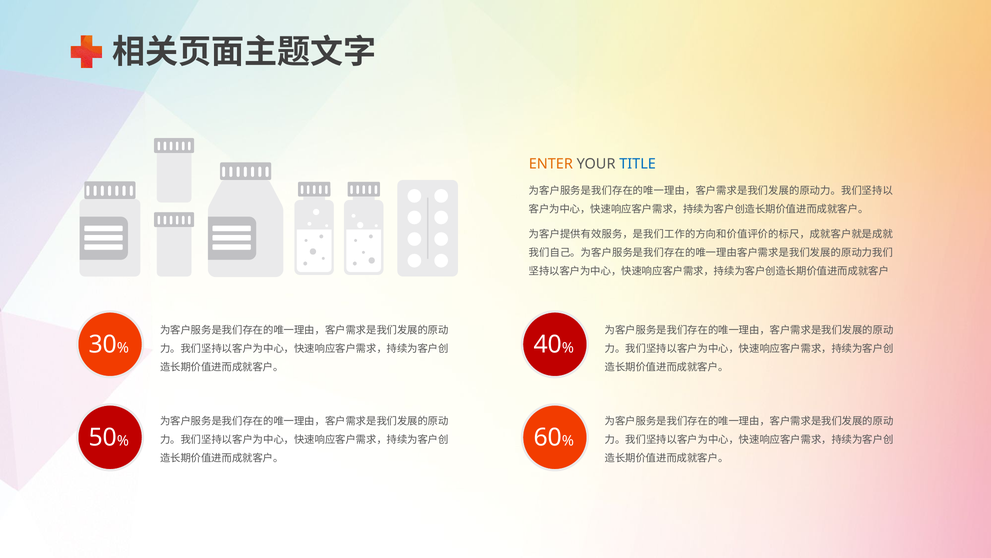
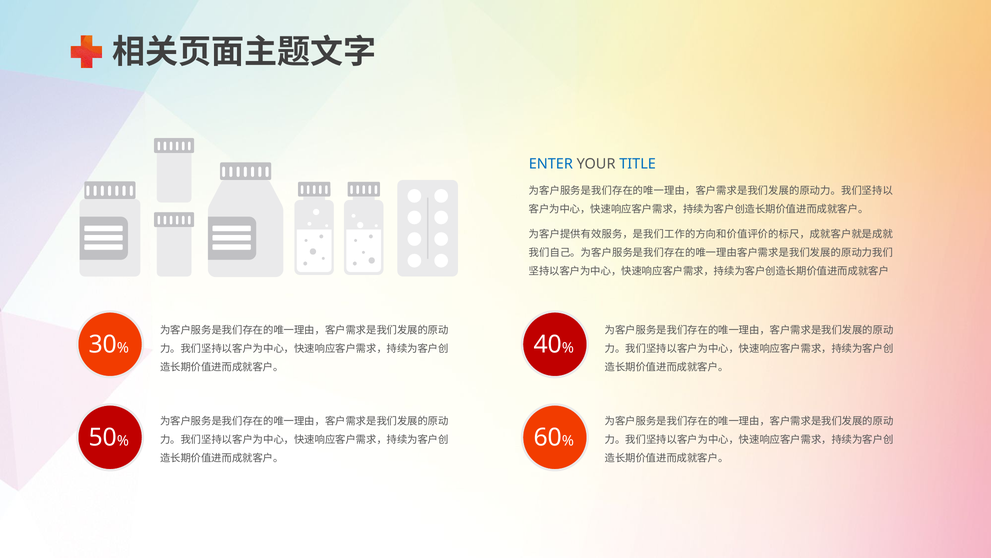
ENTER colour: orange -> blue
